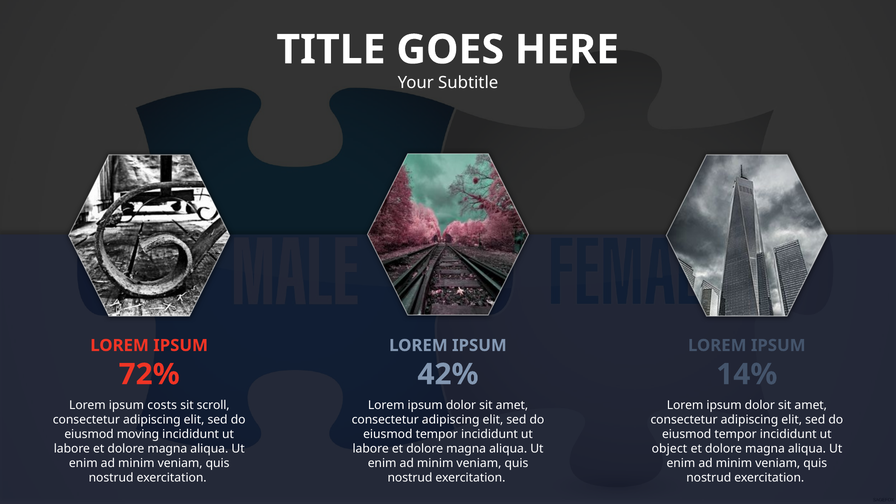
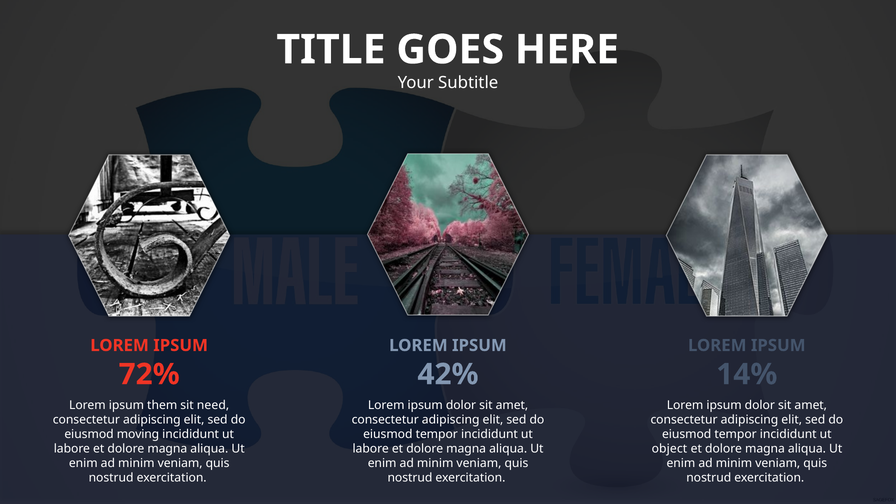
costs: costs -> them
scroll: scroll -> need
